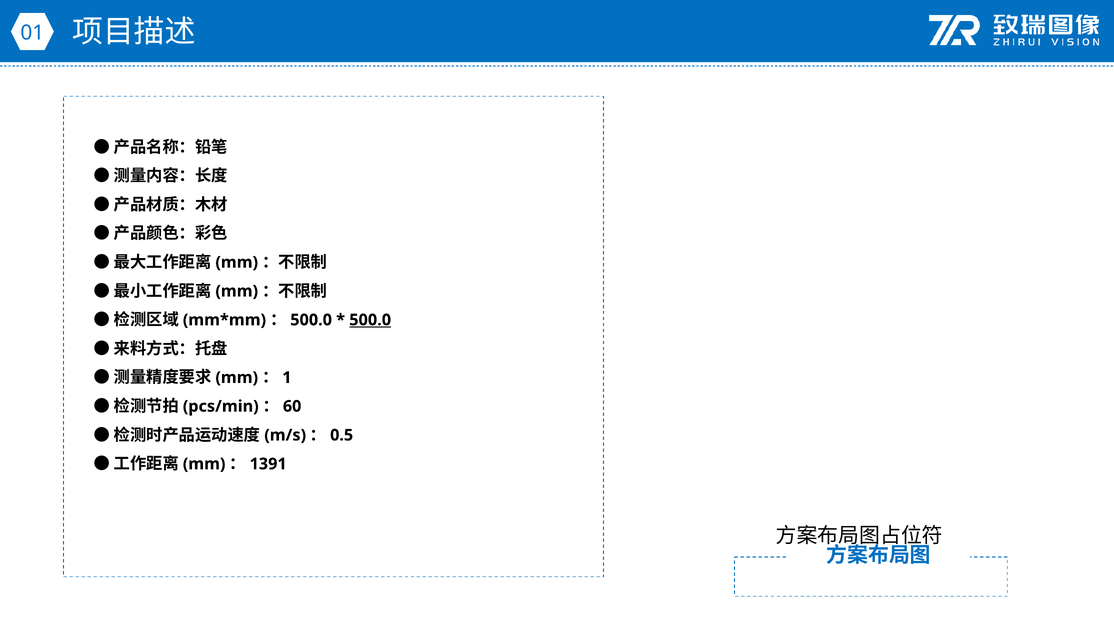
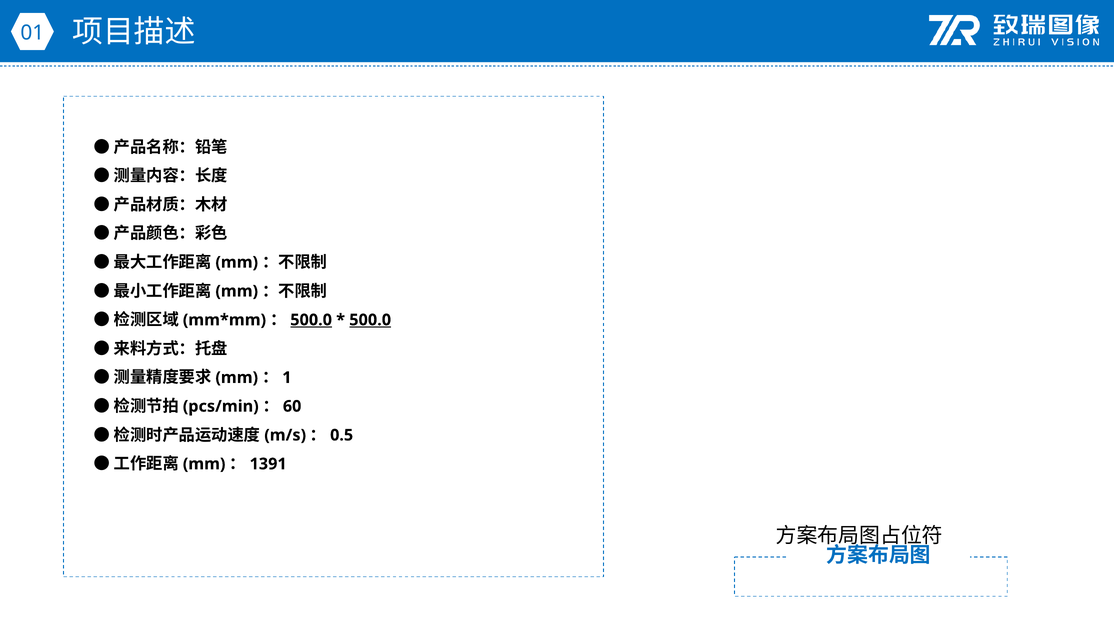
500.0 at (311, 320) underline: none -> present
